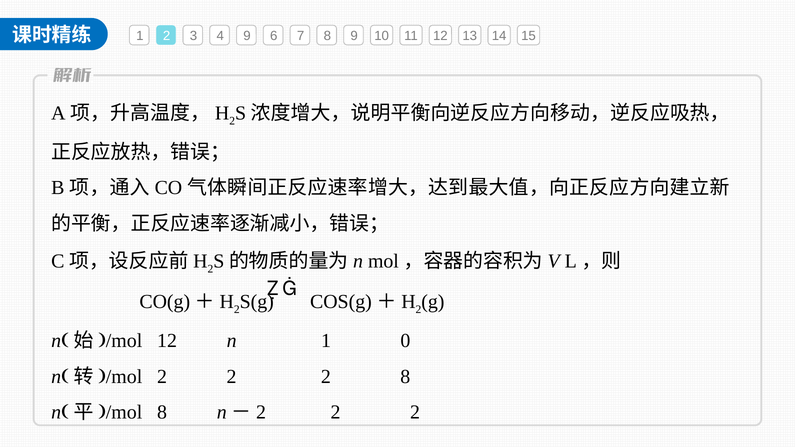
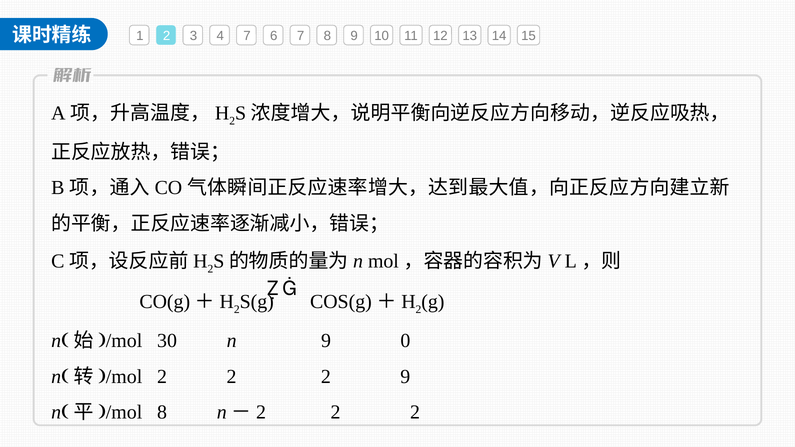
4 9: 9 -> 7
12 at (167, 341): 12 -> 30
n 1: 1 -> 9
2 8: 8 -> 9
